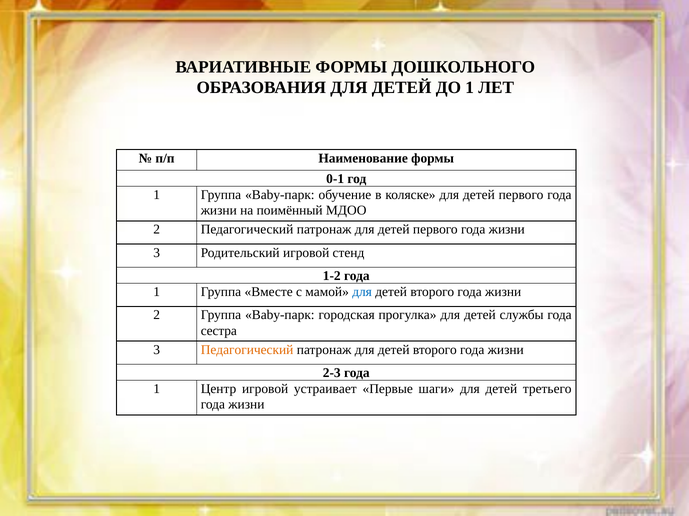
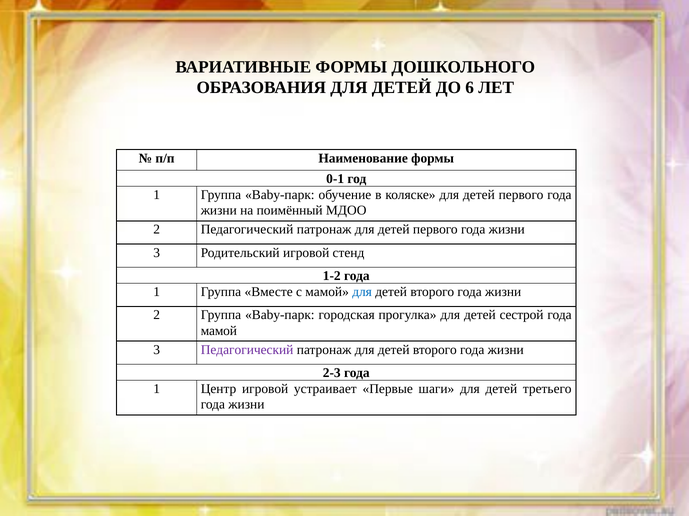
ДО 1: 1 -> 6
службы: службы -> сестрой
сестра at (219, 331): сестра -> мамой
Педагогический at (247, 350) colour: orange -> purple
